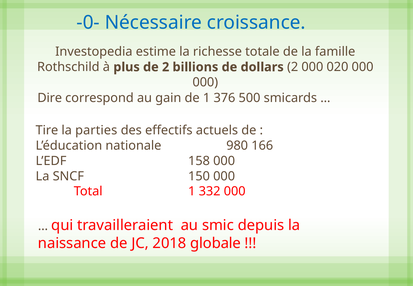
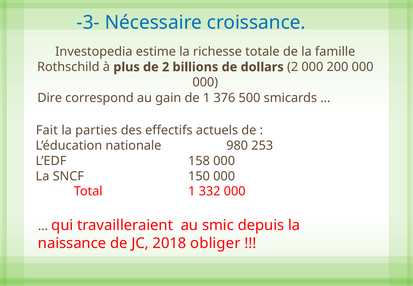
-0-: -0- -> -3-
020: 020 -> 200
Tire: Tire -> Fait
166: 166 -> 253
globale: globale -> obliger
